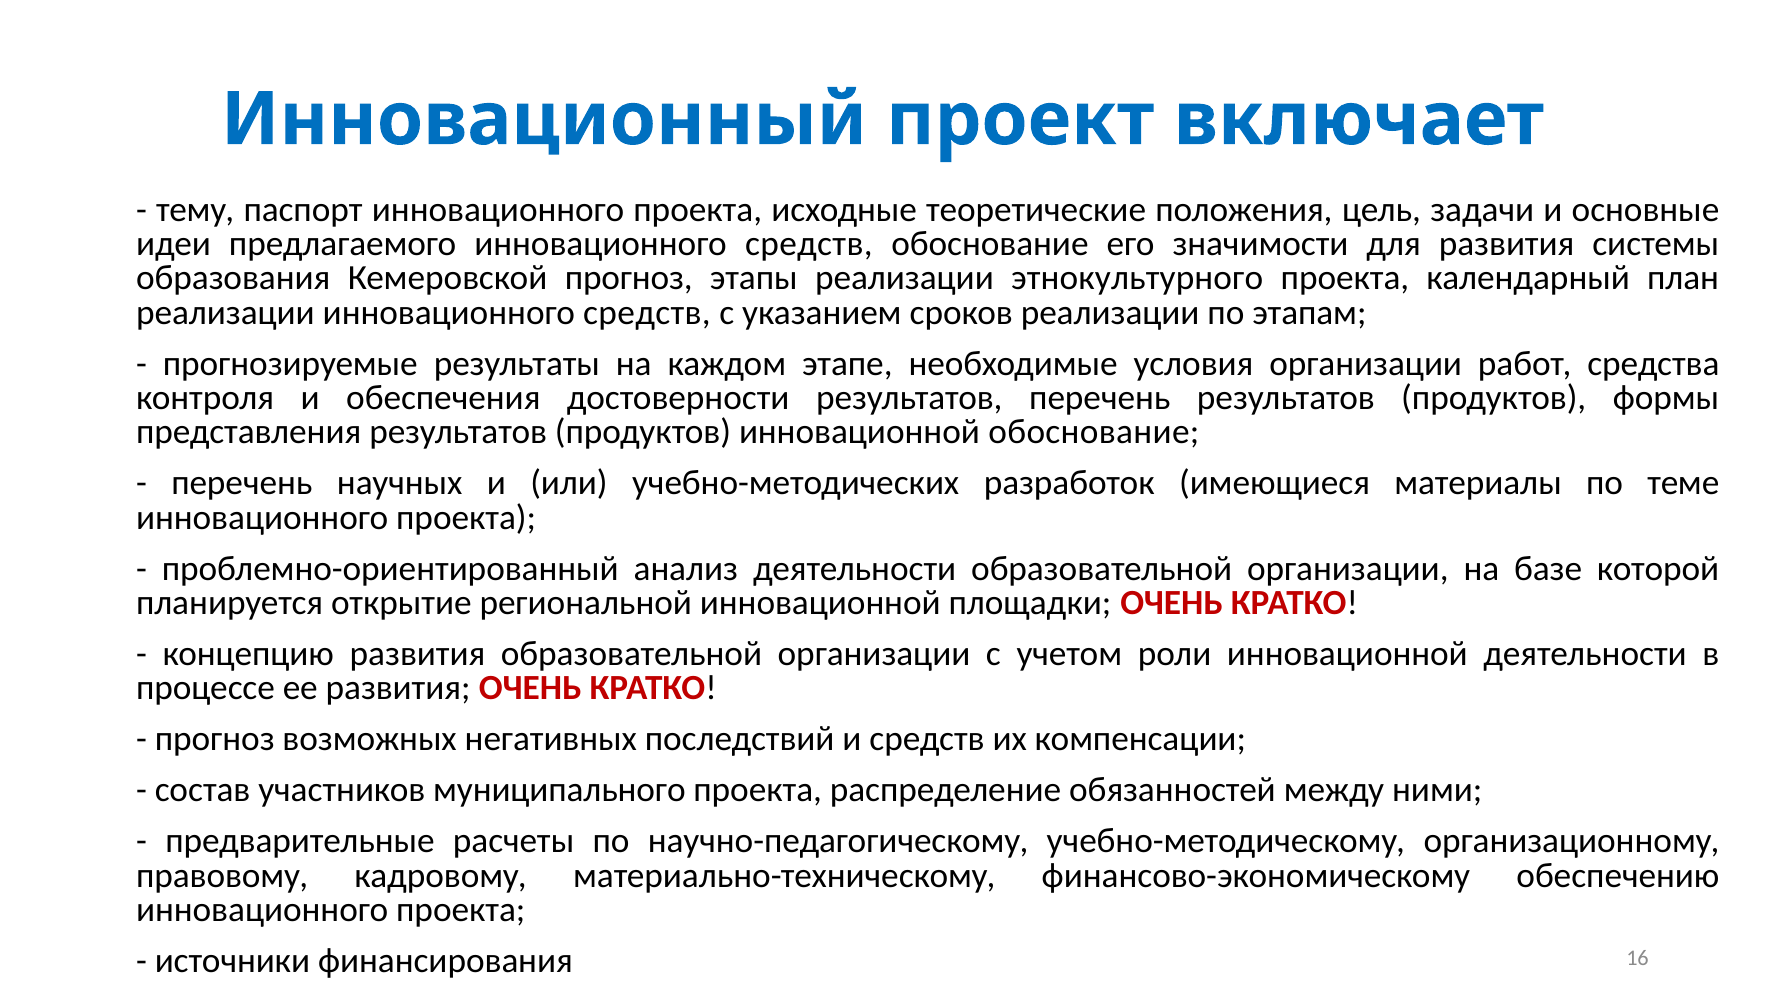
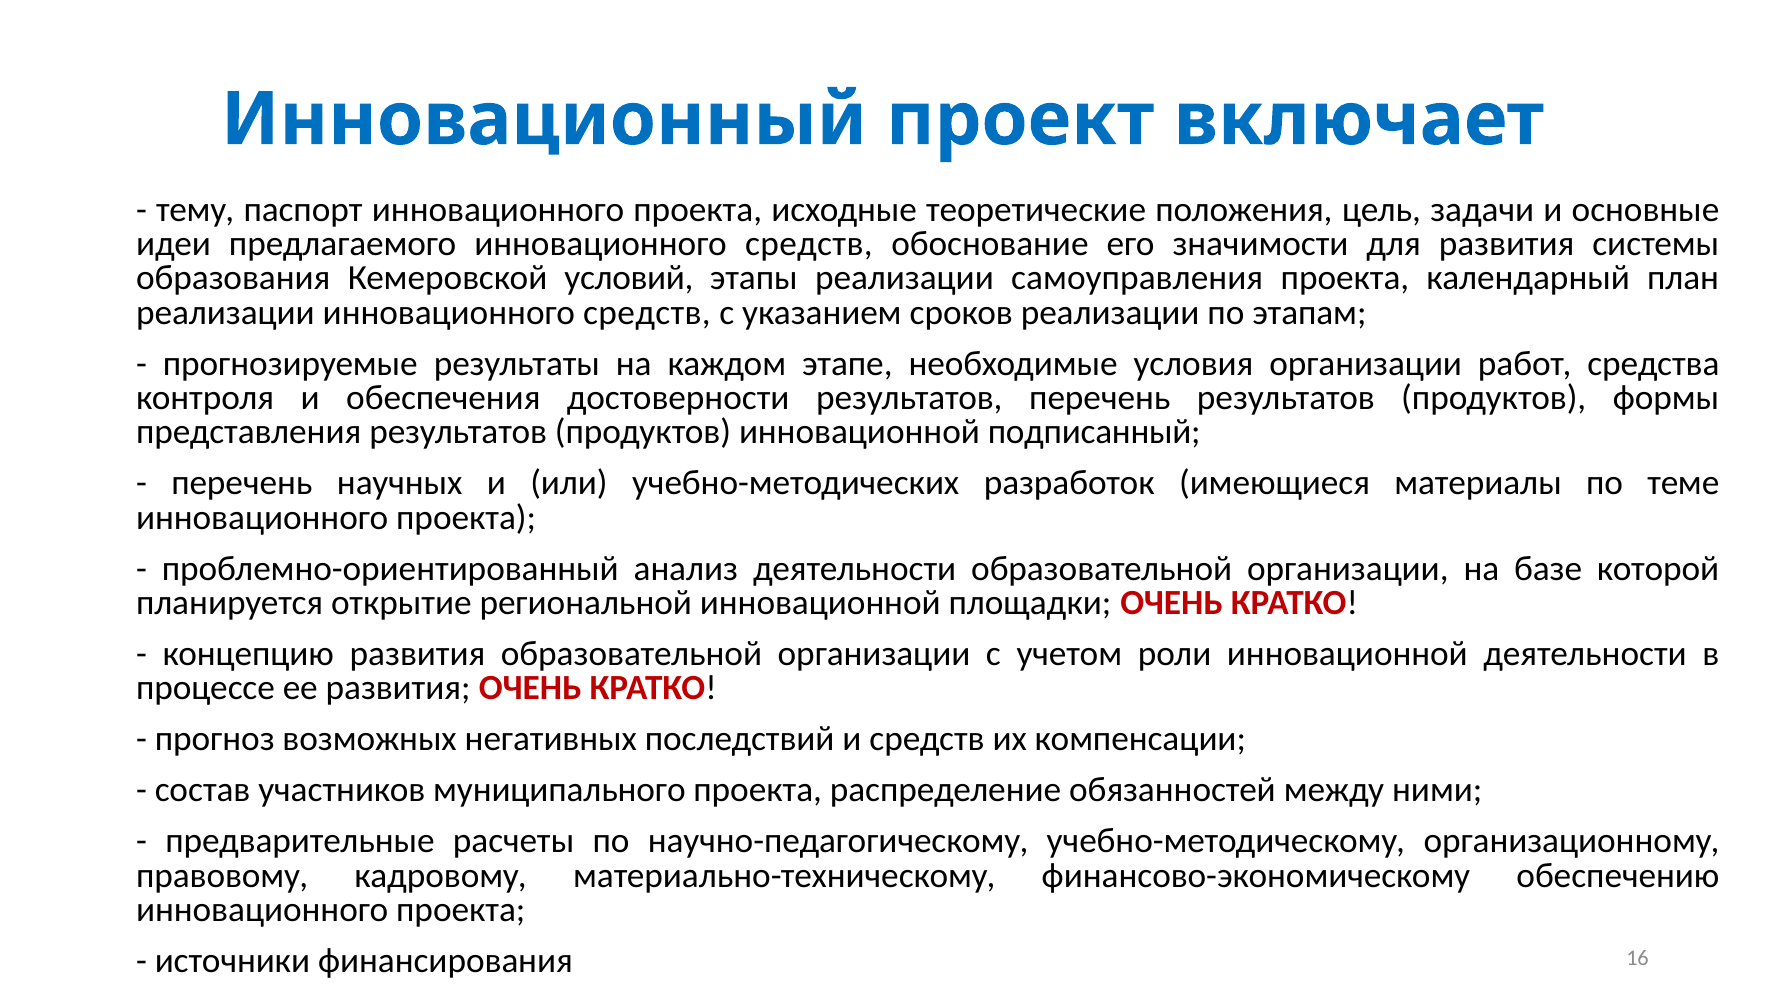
Кемеровской прогноз: прогноз -> условий
этнокультурного: этнокультурного -> самоуправления
инновационной обоснование: обоснование -> подписанный
